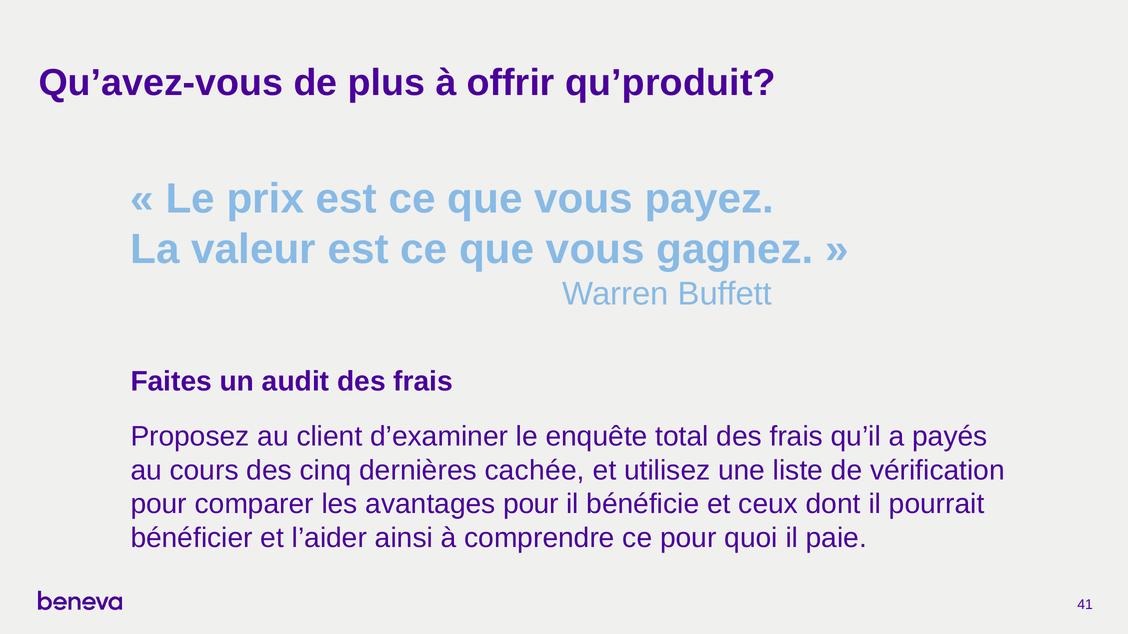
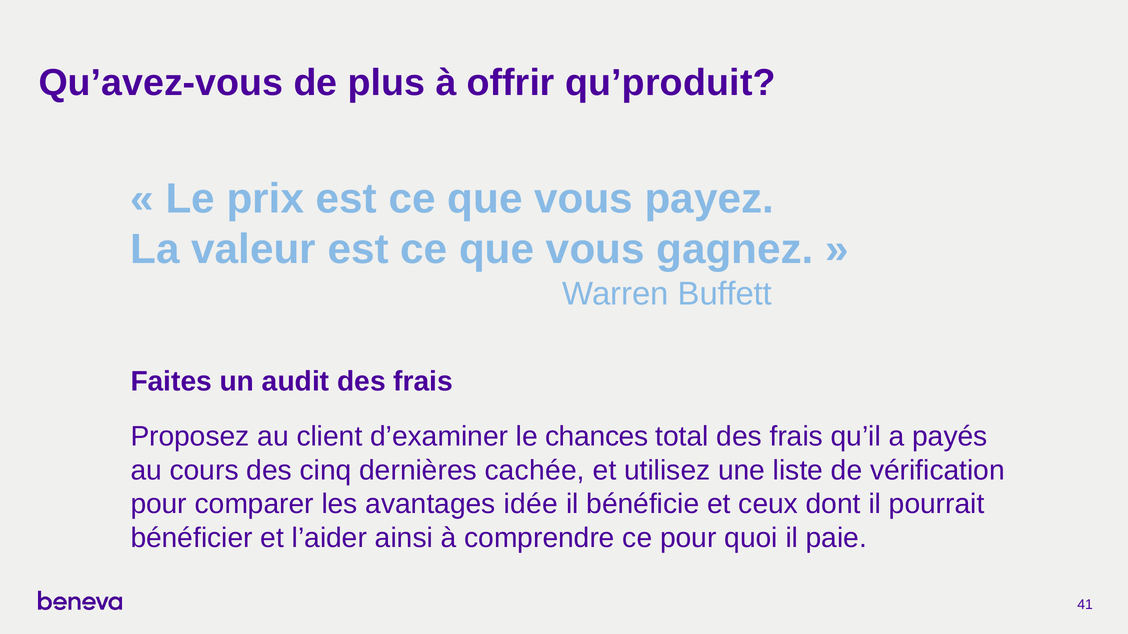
enquête: enquête -> chances
avantages pour: pour -> idée
